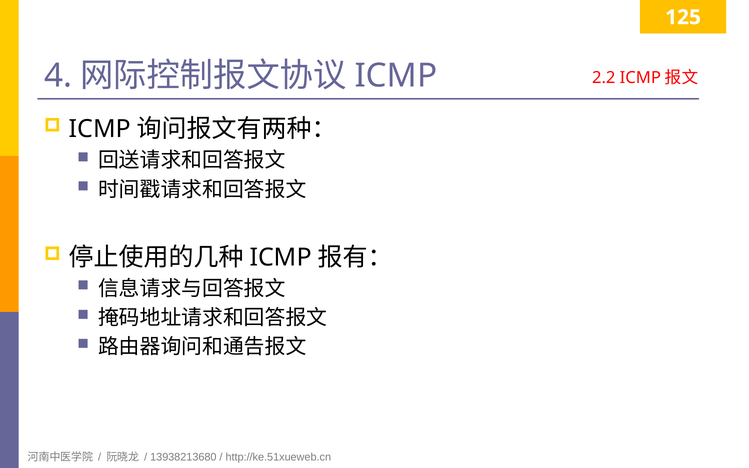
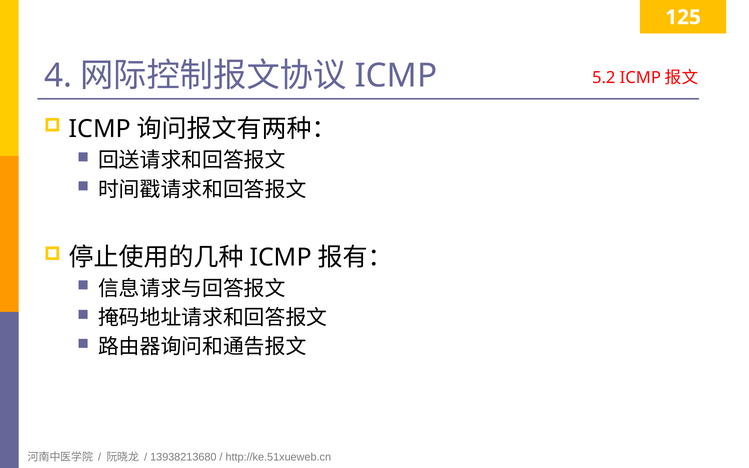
2.2: 2.2 -> 5.2
